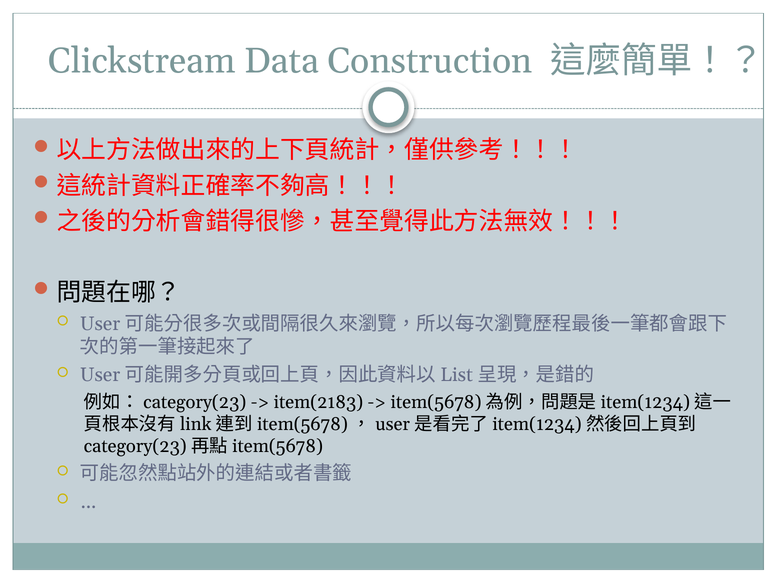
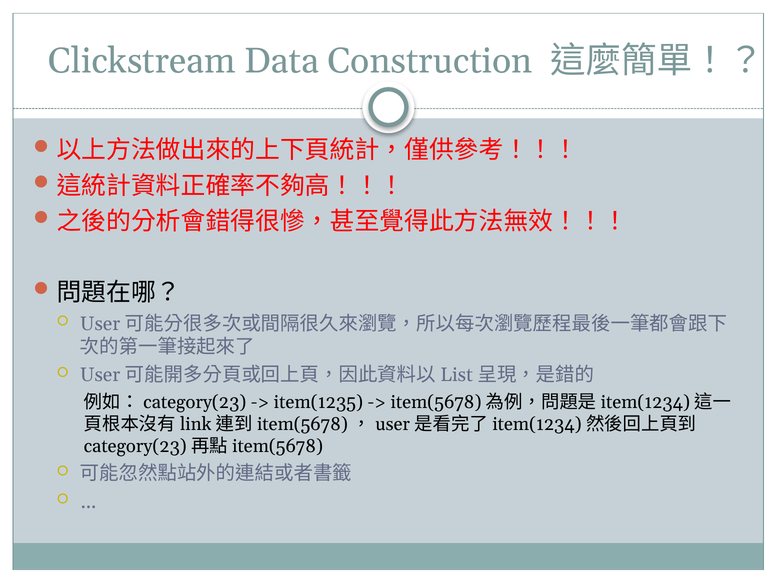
item(2183: item(2183 -> item(1235
